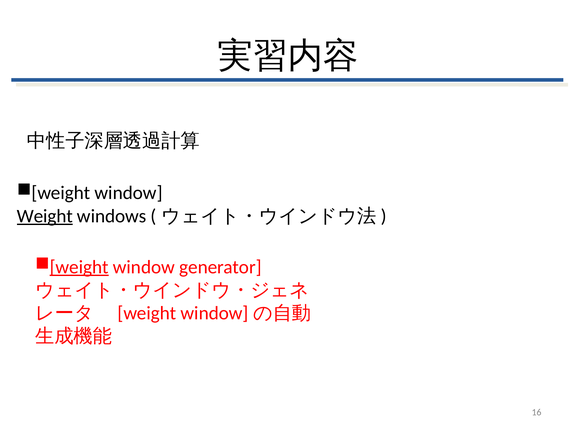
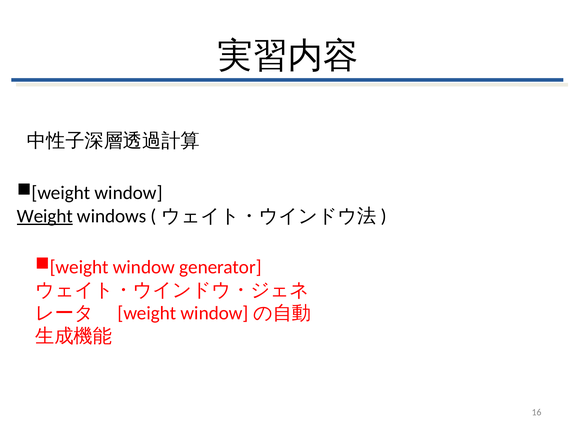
weight at (79, 267) underline: present -> none
